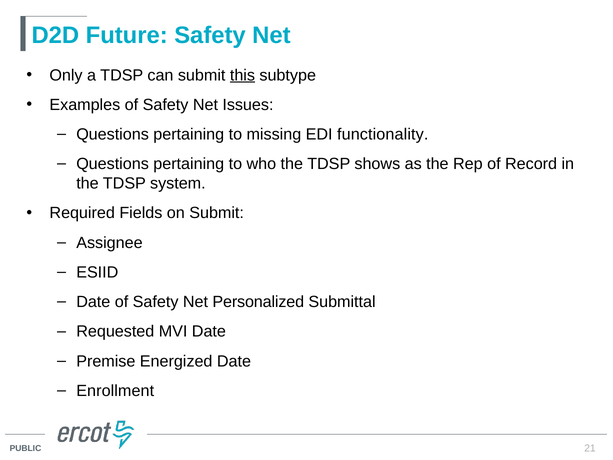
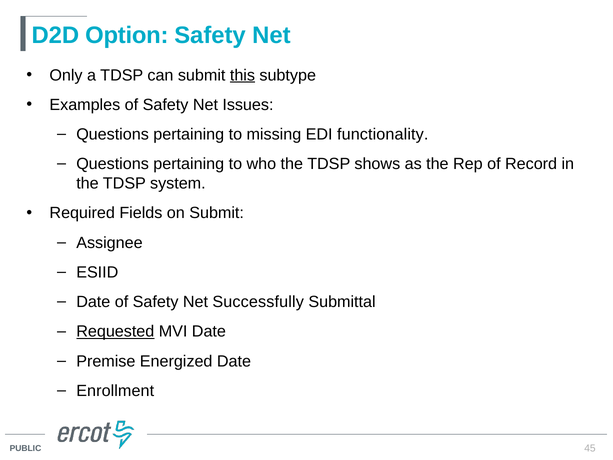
Future: Future -> Option
Personalized: Personalized -> Successfully
Requested underline: none -> present
21: 21 -> 45
